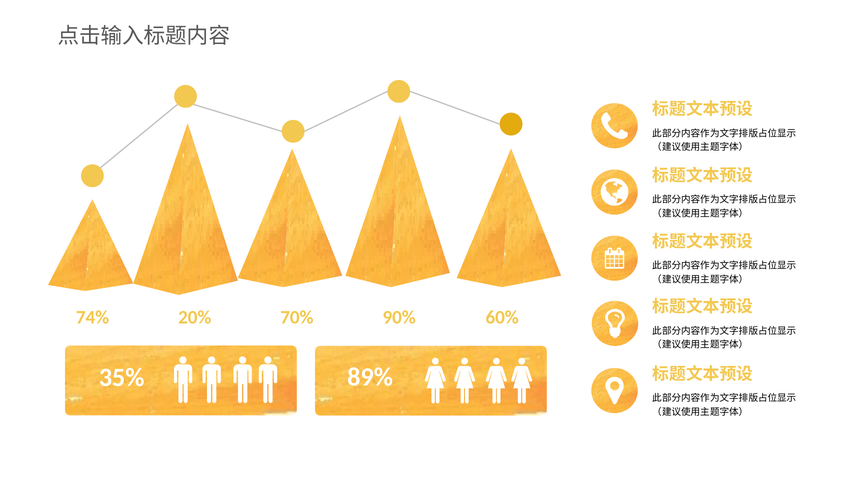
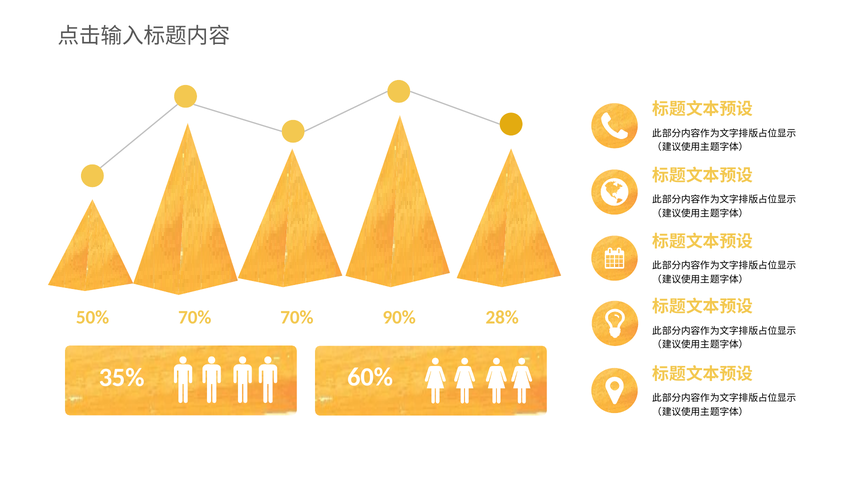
74%: 74% -> 50%
20% at (195, 317): 20% -> 70%
60%: 60% -> 28%
89%: 89% -> 60%
